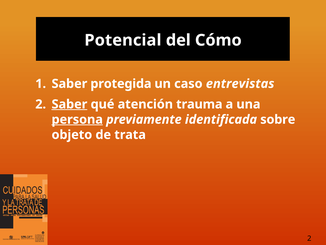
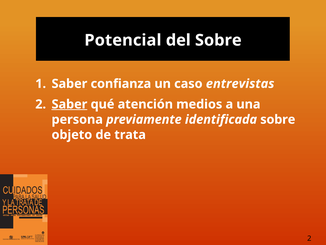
del Cómo: Cómo -> Sobre
protegida: protegida -> confianza
trauma: trauma -> medios
persona underline: present -> none
